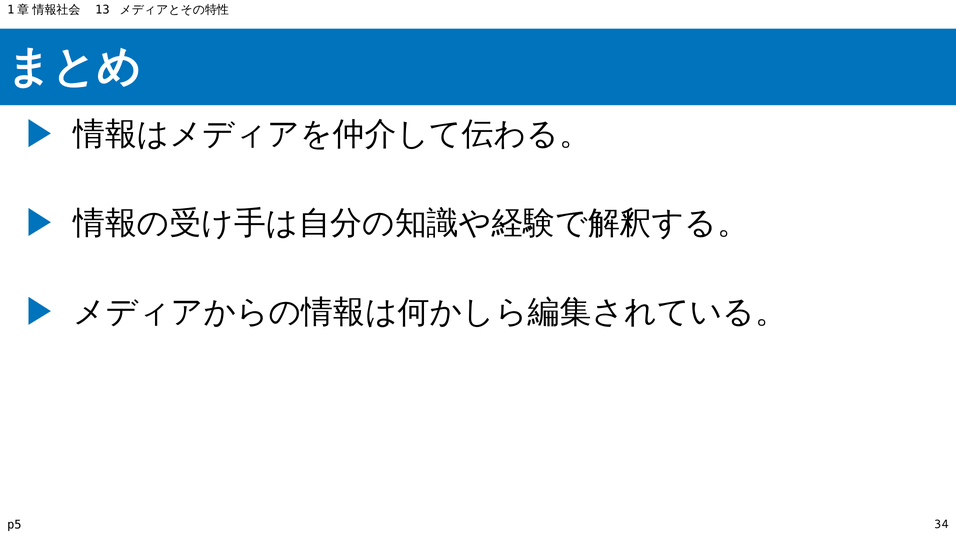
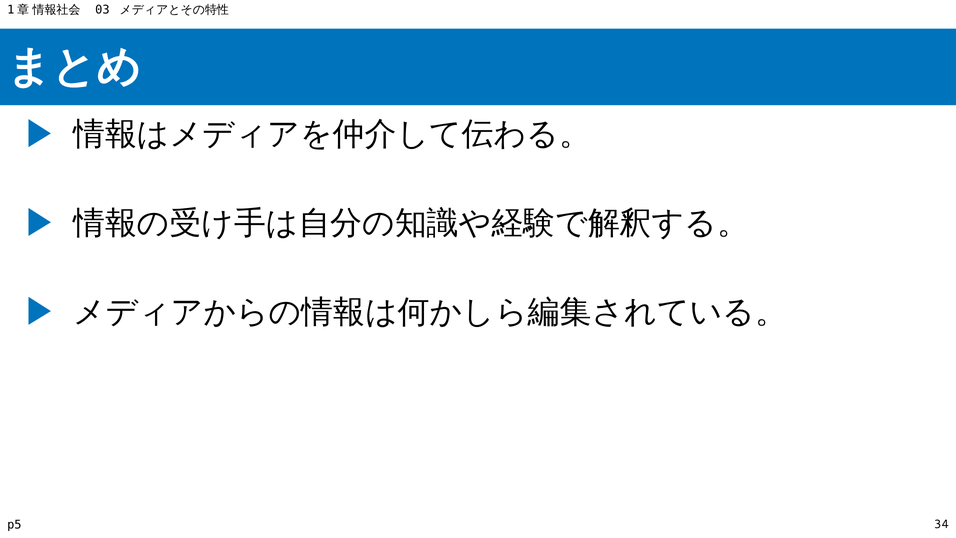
13: 13 -> 03
